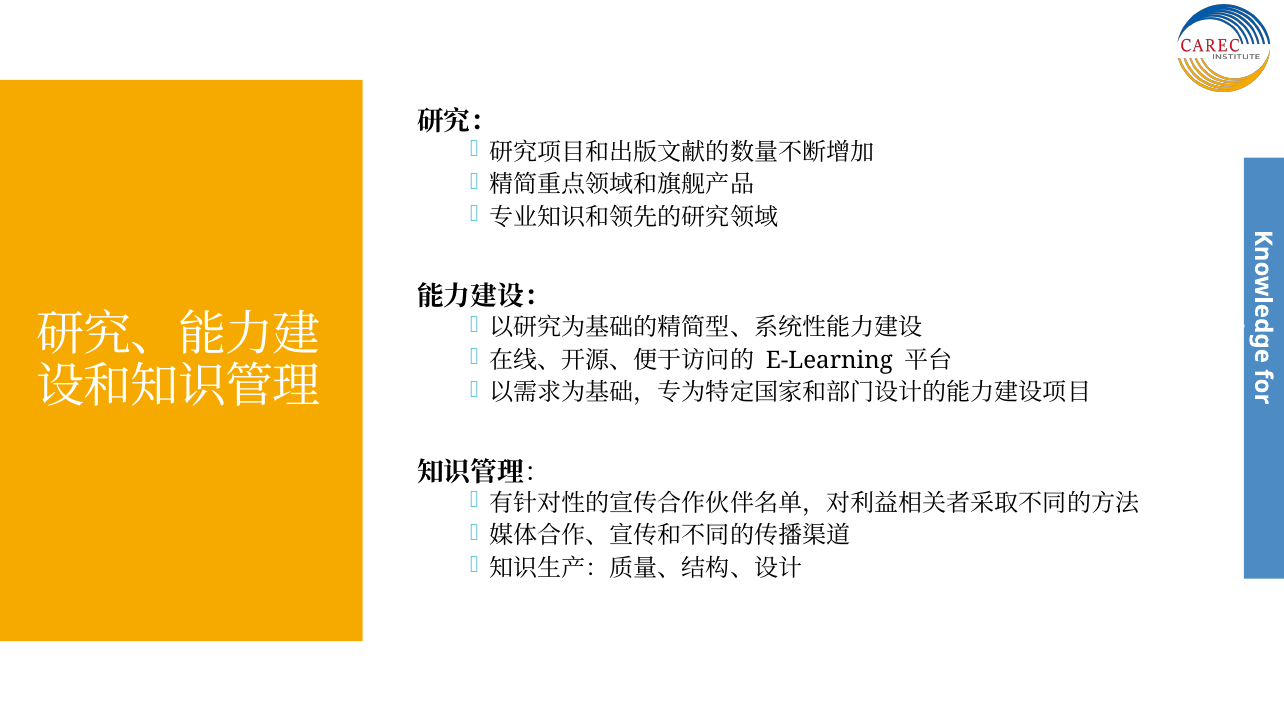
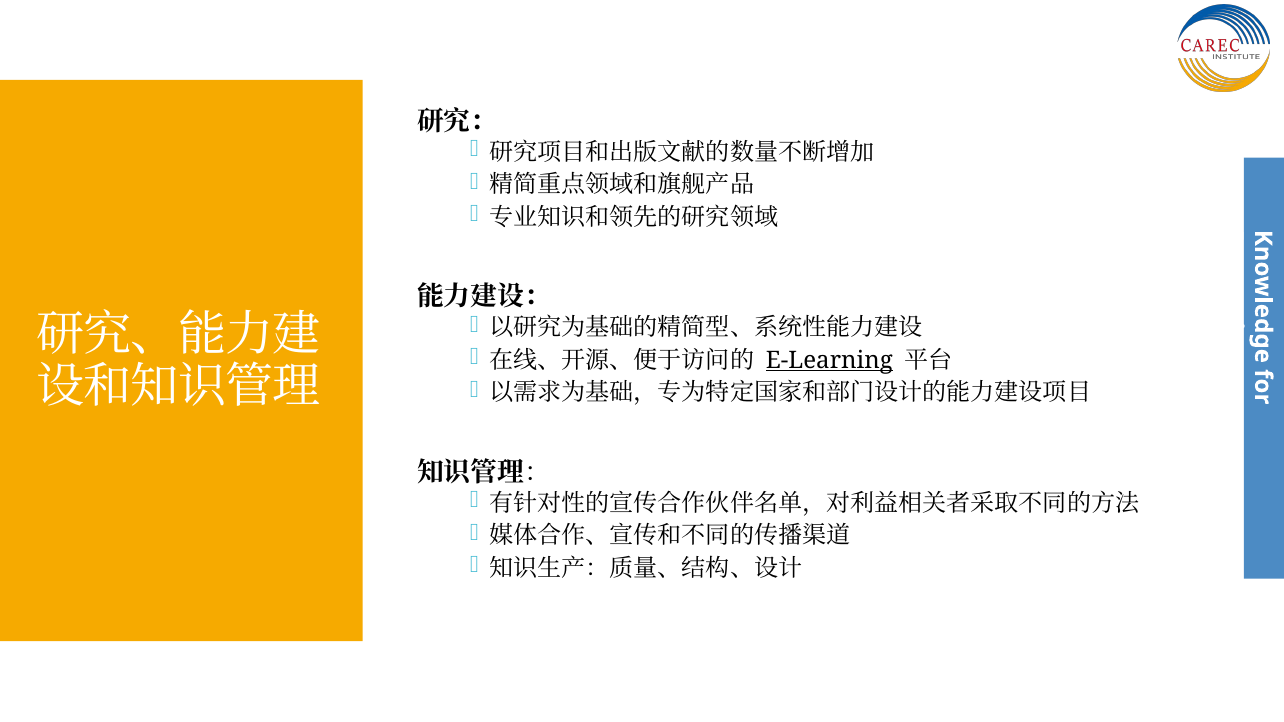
E-Learning underline: none -> present
